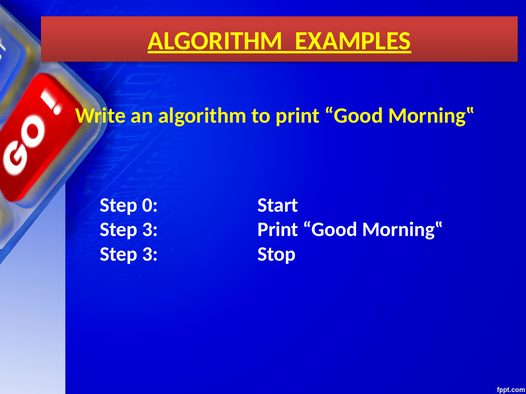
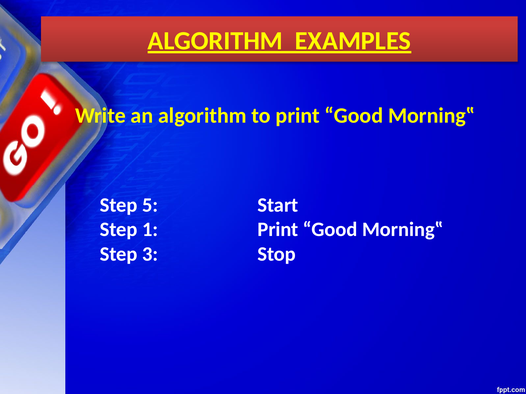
0: 0 -> 5
3 at (150, 230): 3 -> 1
